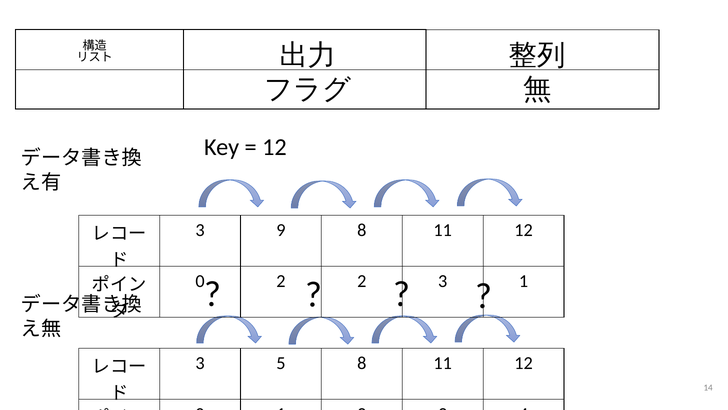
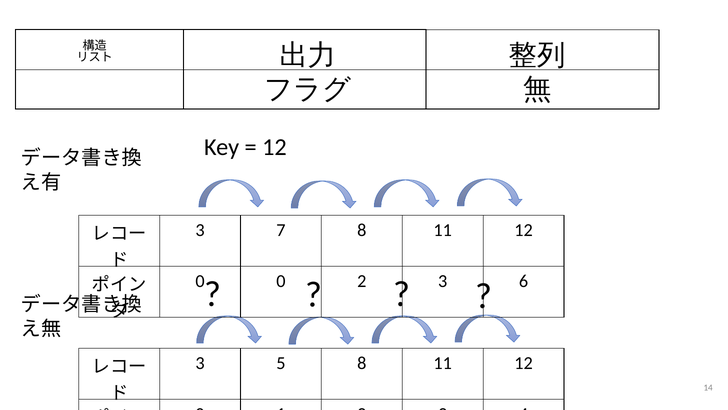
9: 9 -> 7
0 2: 2 -> 0
3 1: 1 -> 6
